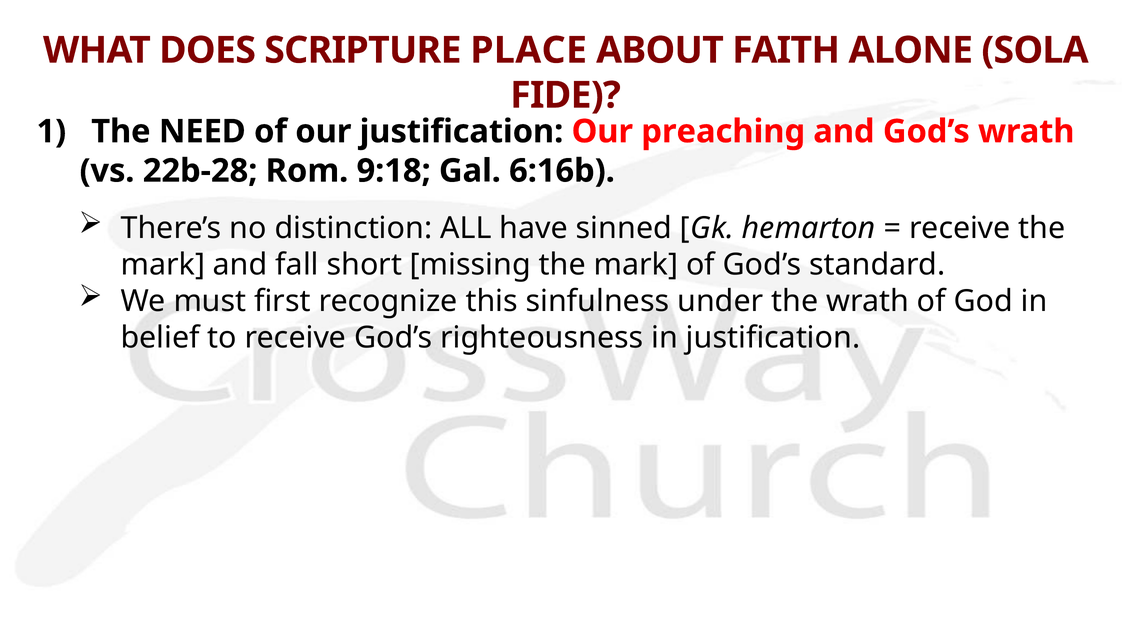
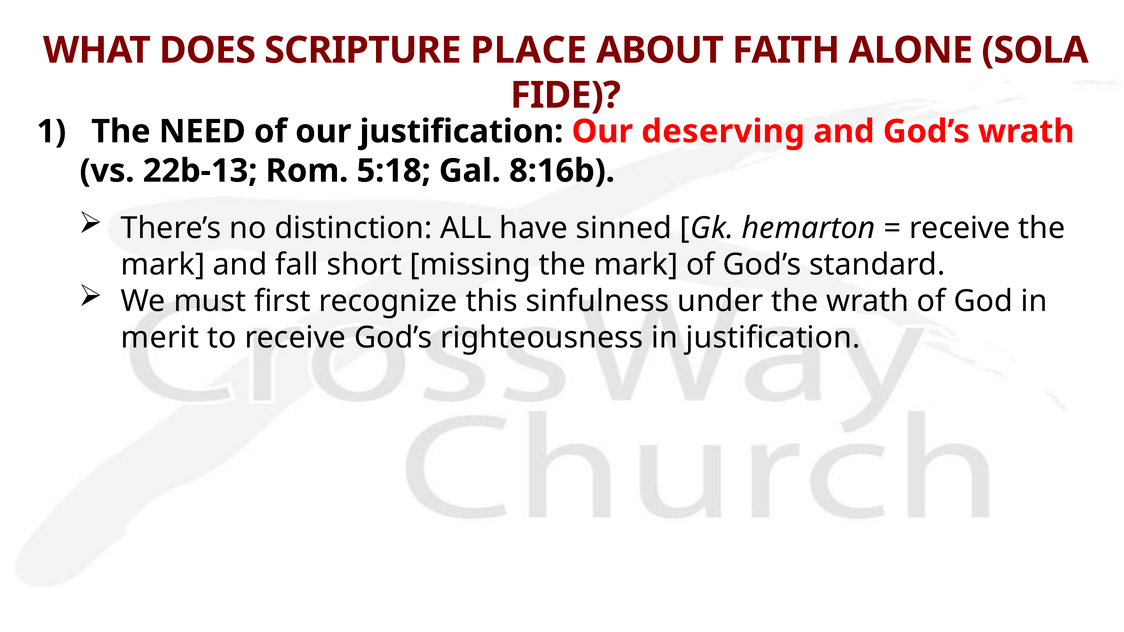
preaching: preaching -> deserving
22b-28: 22b-28 -> 22b-13
9:18: 9:18 -> 5:18
6:16b: 6:16b -> 8:16b
belief: belief -> merit
